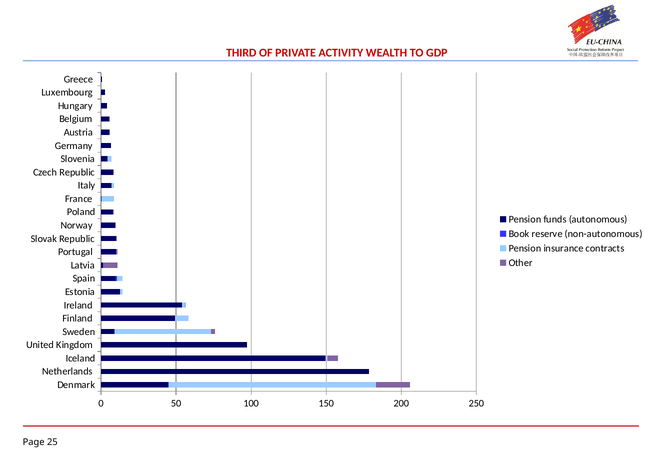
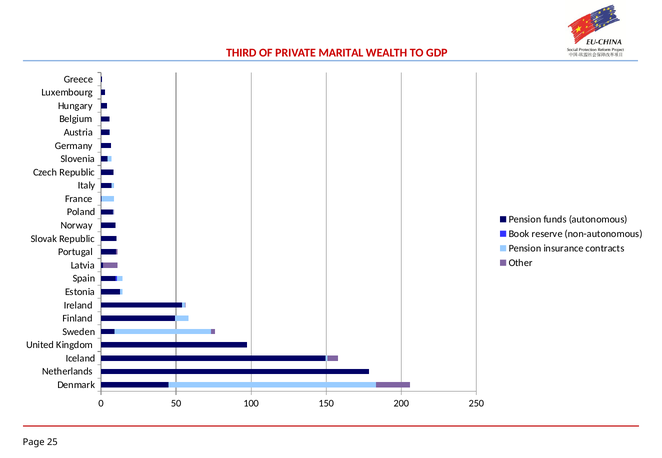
ACTIVITY: ACTIVITY -> MARITAL
